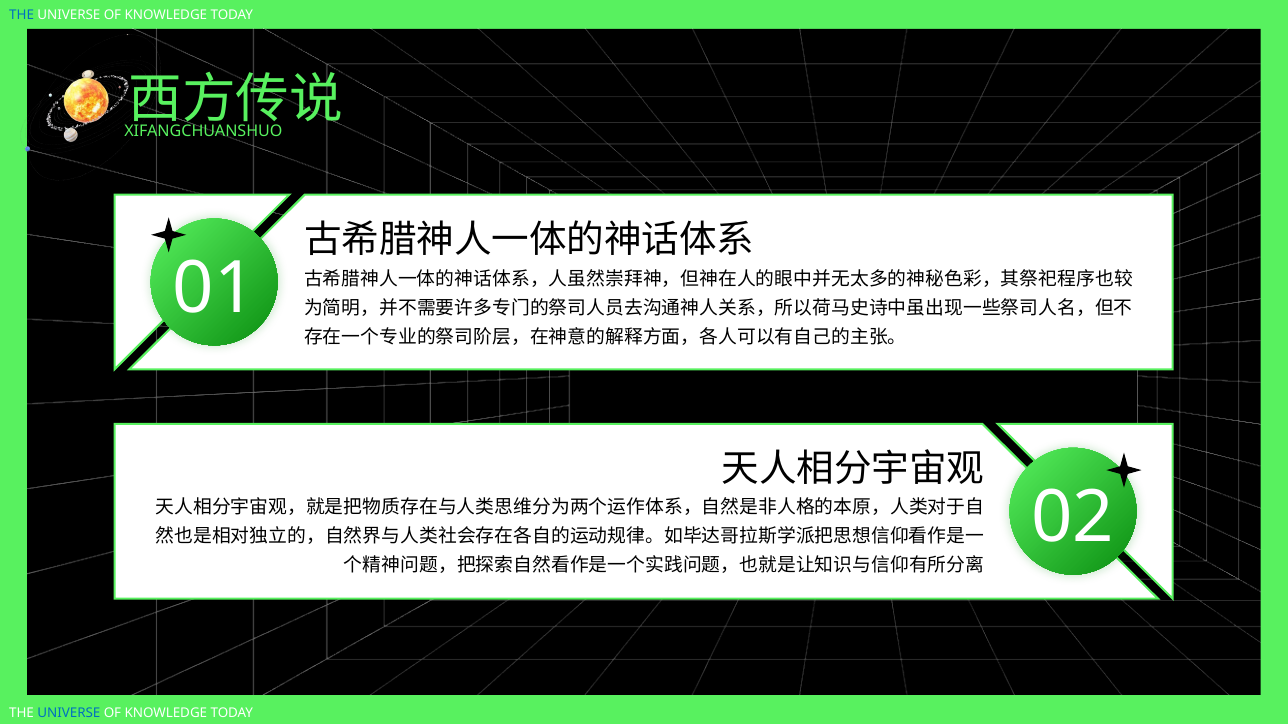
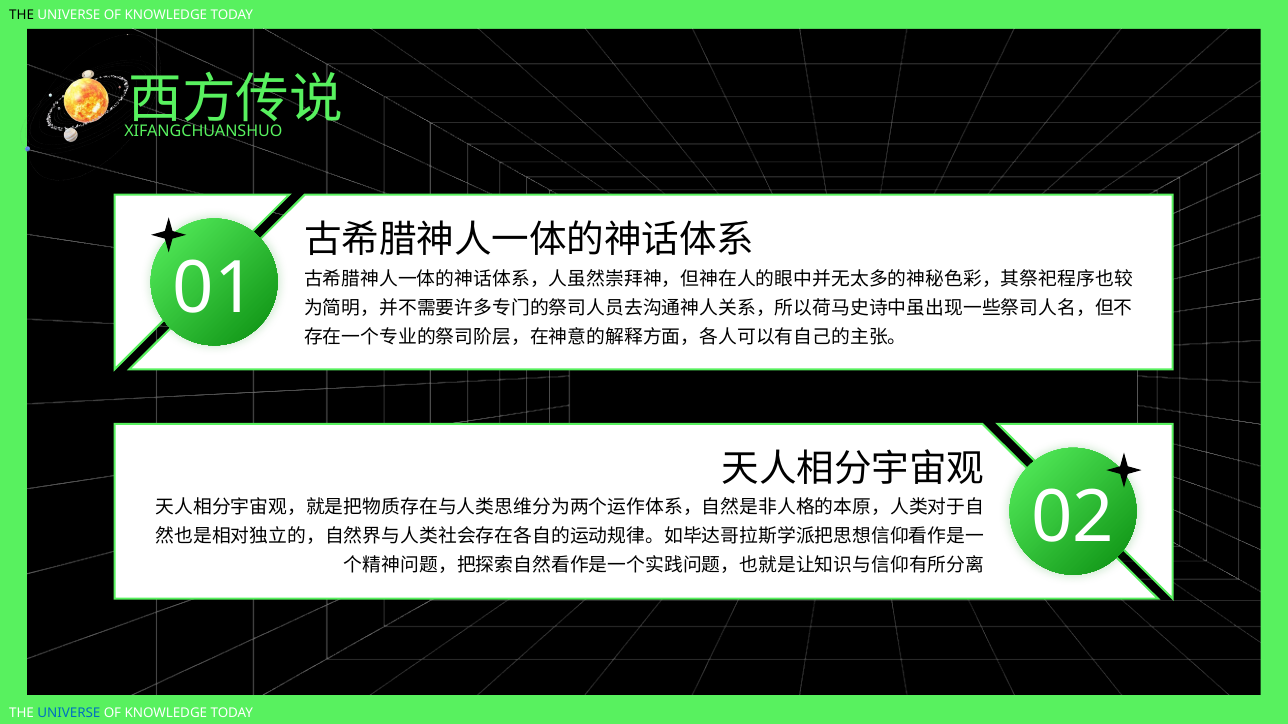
THE at (22, 15) colour: blue -> black
